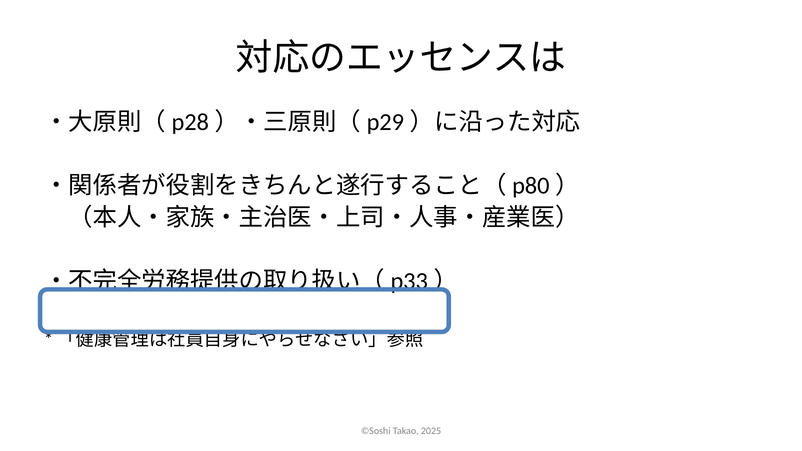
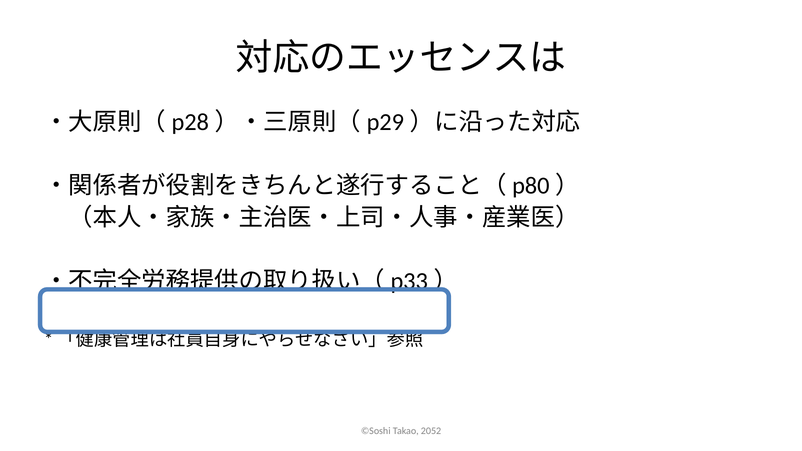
2025: 2025 -> 2052
